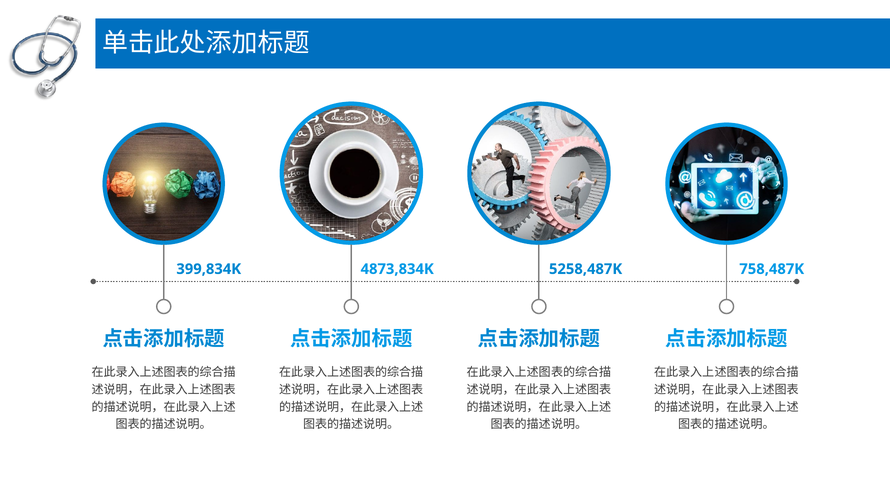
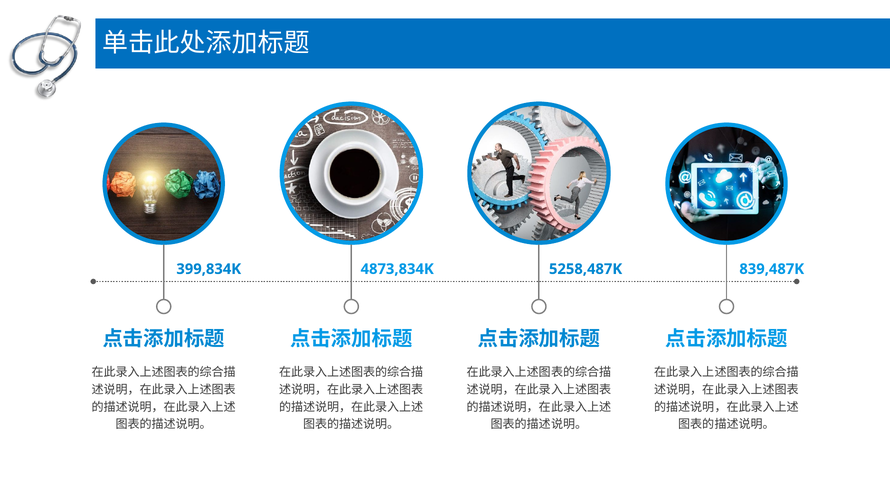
758,487K: 758,487K -> 839,487K
